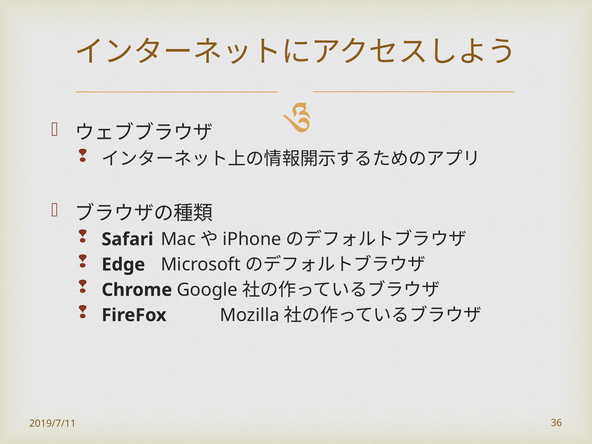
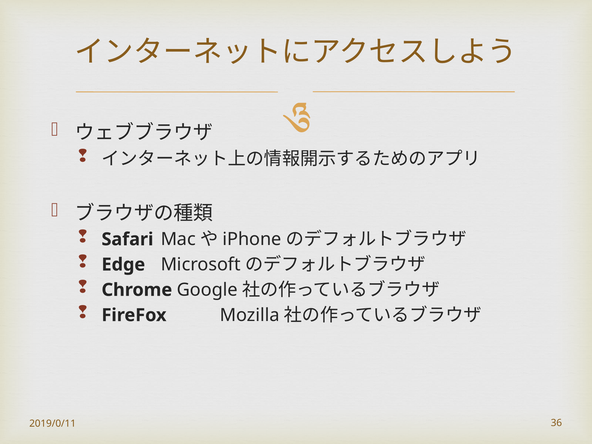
2019/7/11: 2019/7/11 -> 2019/0/11
